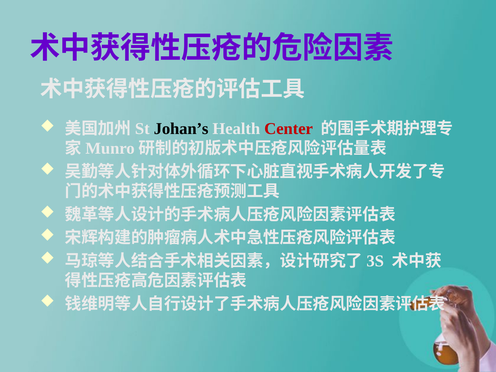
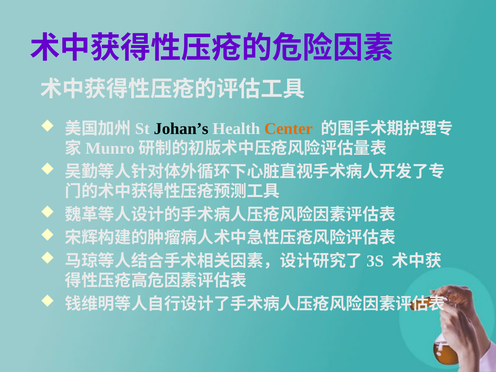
Center colour: red -> orange
